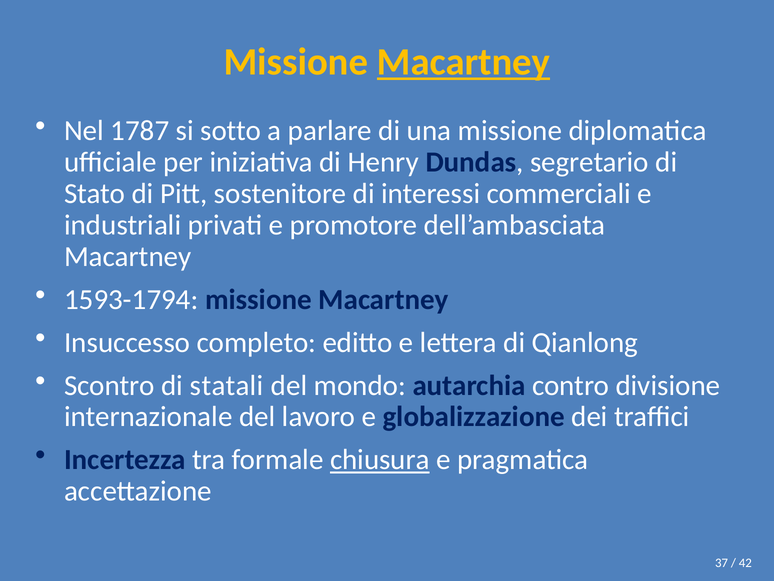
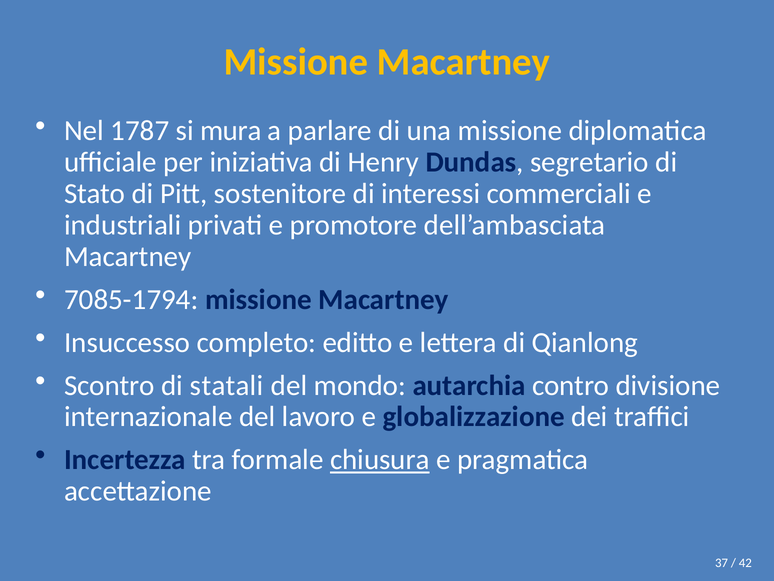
Macartney at (464, 62) underline: present -> none
sotto: sotto -> mura
1593-1794: 1593-1794 -> 7085-1794
